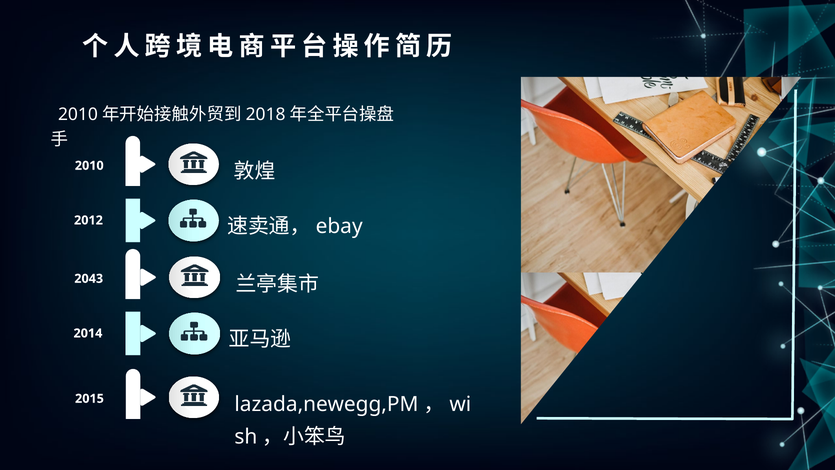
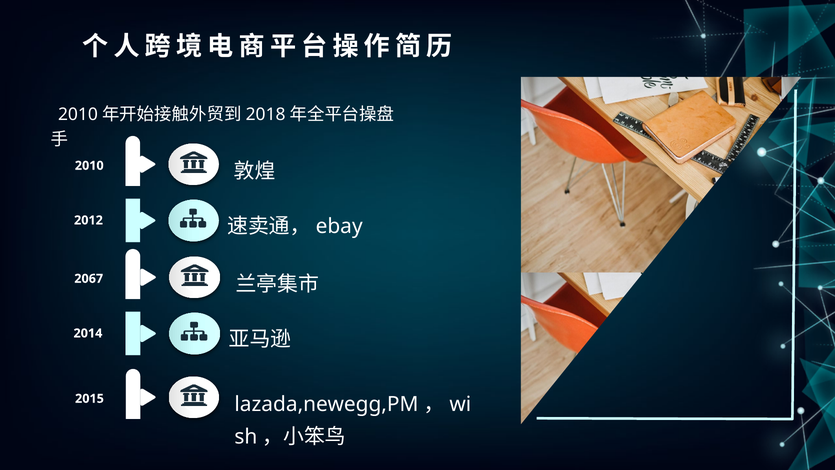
2043: 2043 -> 2067
